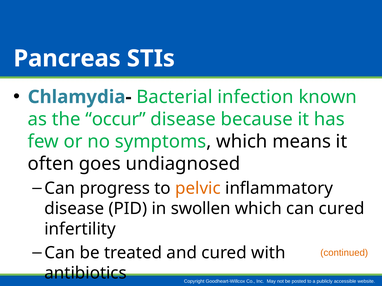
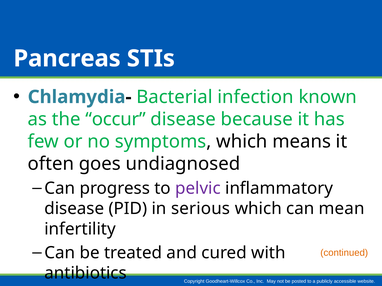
pelvic colour: orange -> purple
swollen: swollen -> serious
can cured: cured -> mean
